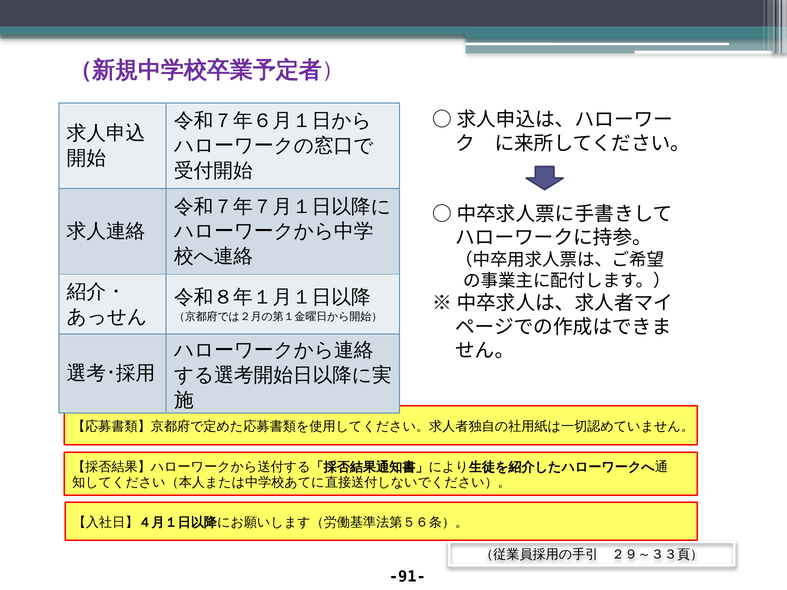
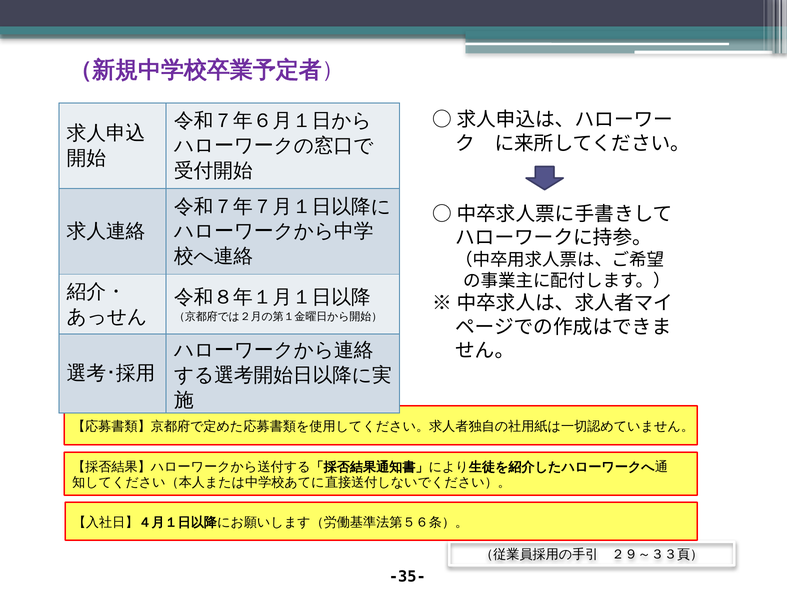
-91-: -91- -> -35-
